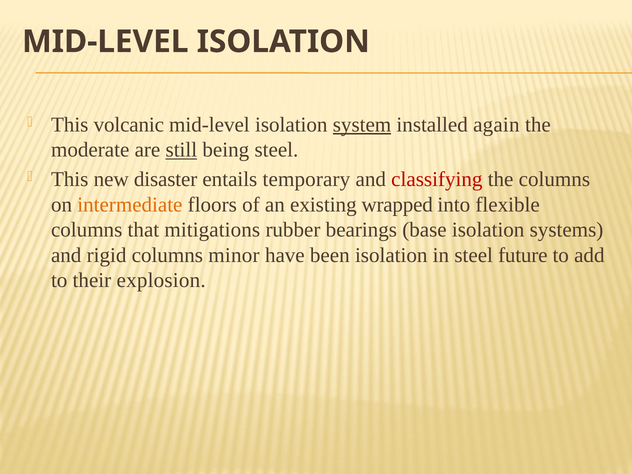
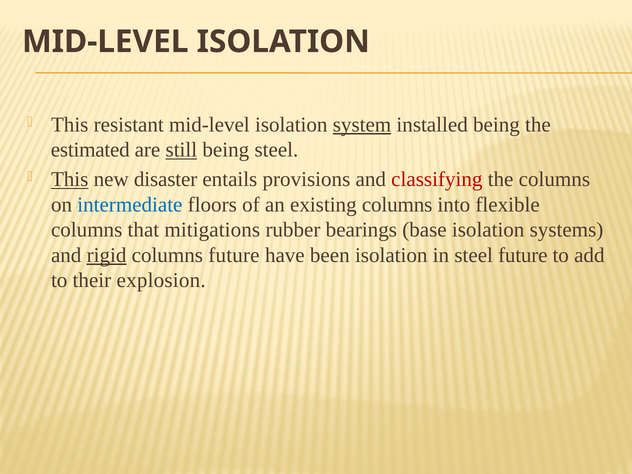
volcanic: volcanic -> resistant
installed again: again -> being
moderate: moderate -> estimated
This at (70, 179) underline: none -> present
temporary: temporary -> provisions
intermediate colour: orange -> blue
existing wrapped: wrapped -> columns
rigid underline: none -> present
columns minor: minor -> future
